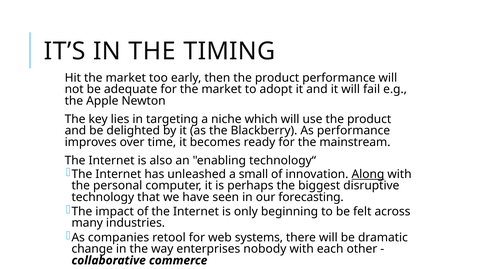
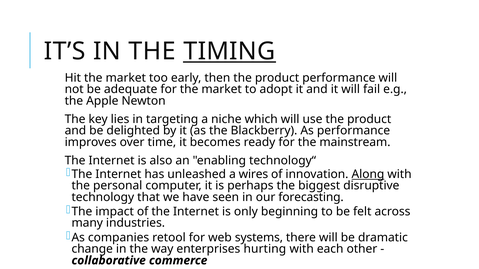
TIMING underline: none -> present
small: small -> wires
nobody: nobody -> hurting
